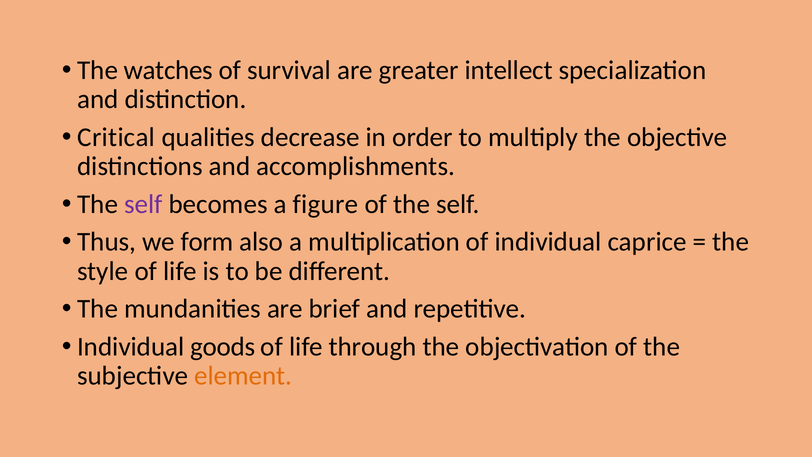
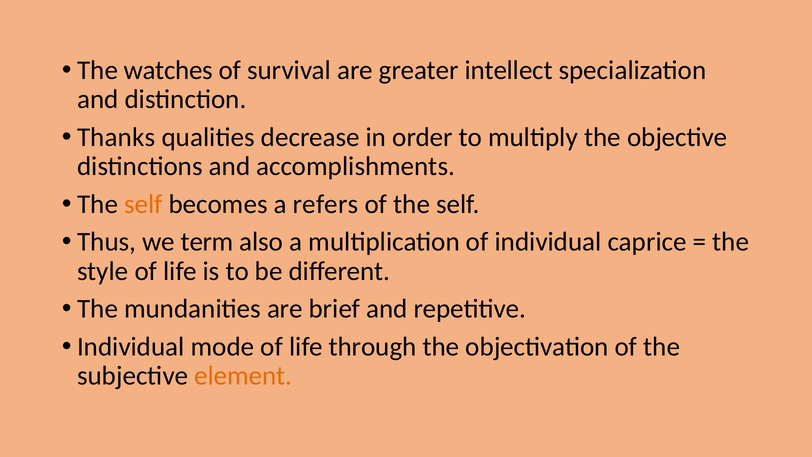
Critical: Critical -> Thanks
self at (143, 204) colour: purple -> orange
figure: figure -> refers
form: form -> term
goods: goods -> mode
